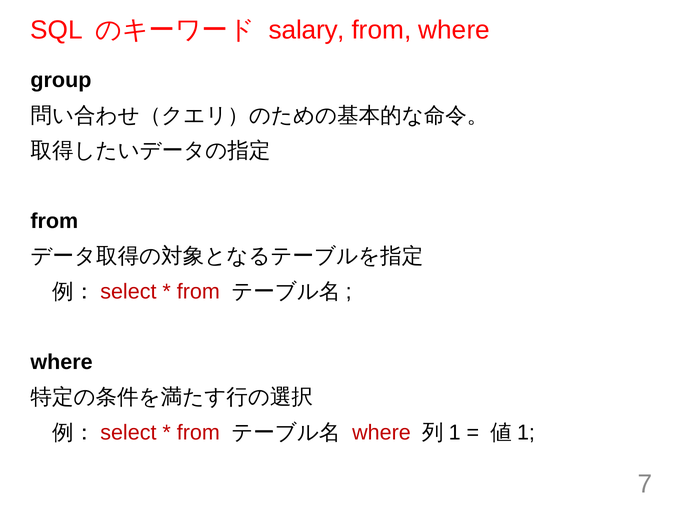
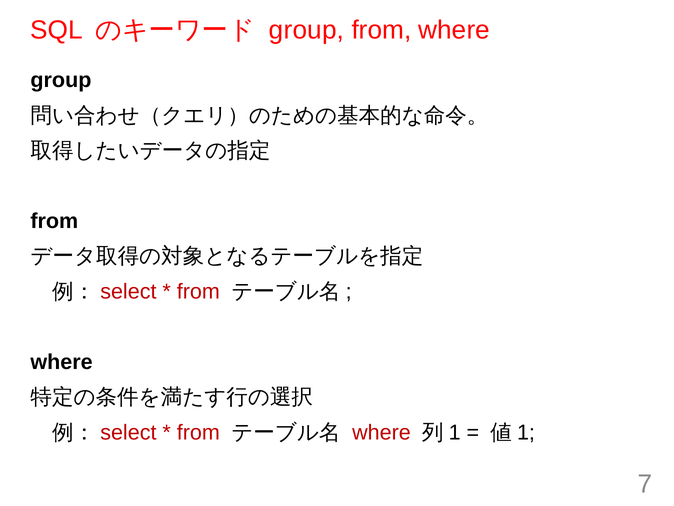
salary at (307, 30): salary -> group
